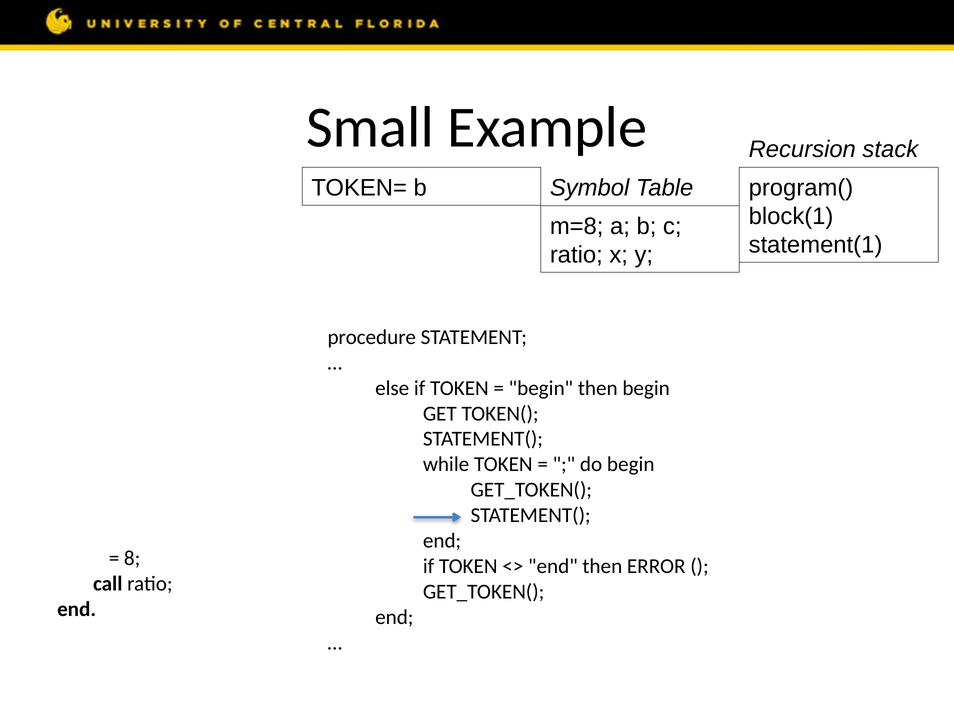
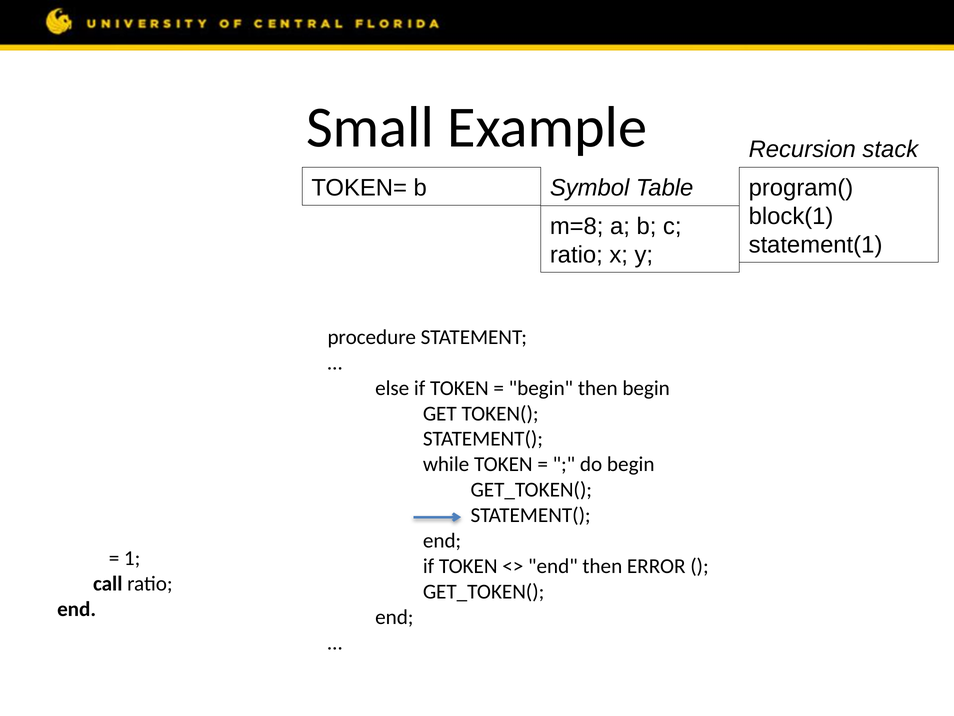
8 at (132, 558): 8 -> 1
